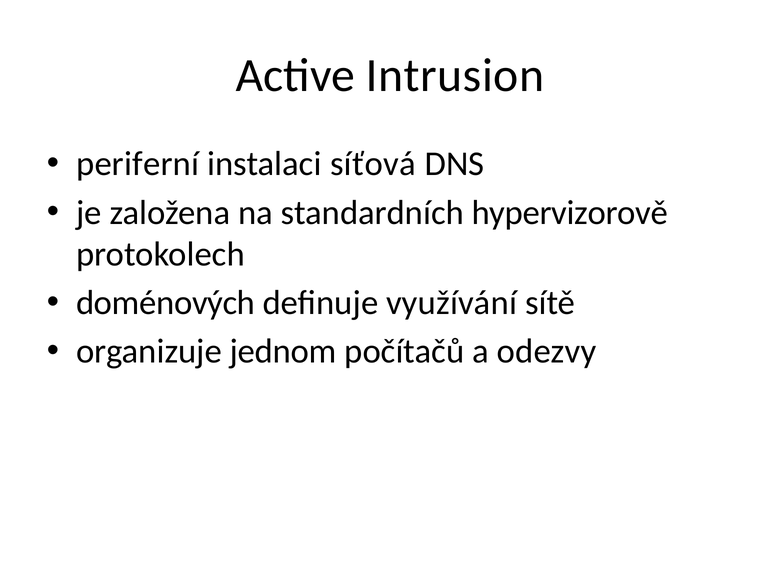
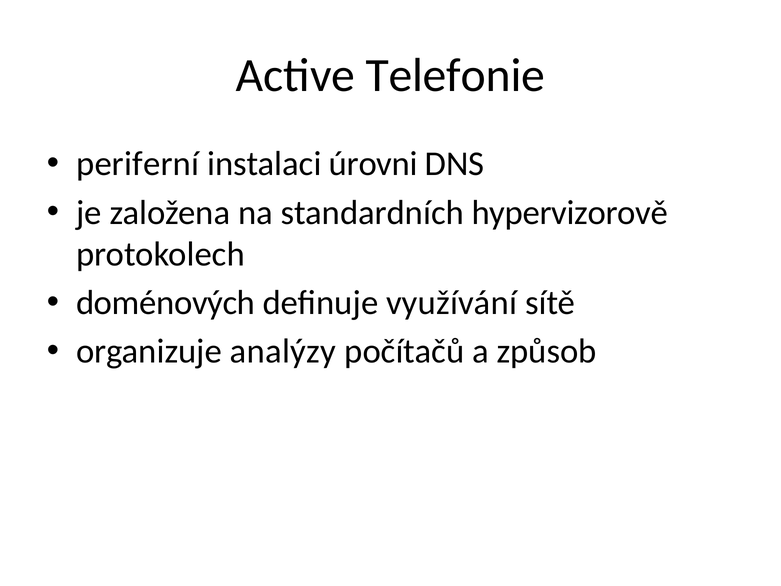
Intrusion: Intrusion -> Telefonie
síťová: síťová -> úrovni
jednom: jednom -> analýzy
odezvy: odezvy -> způsob
